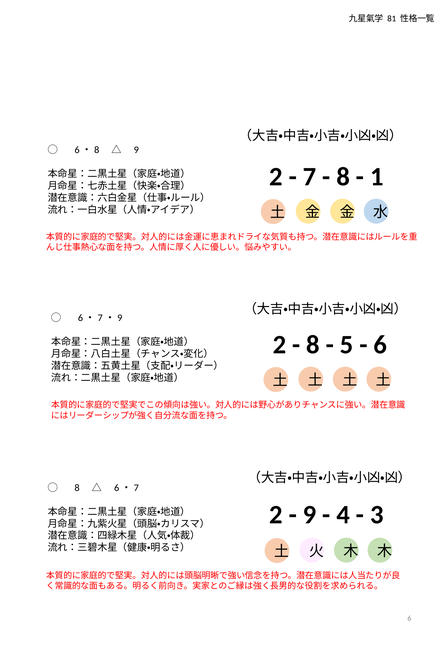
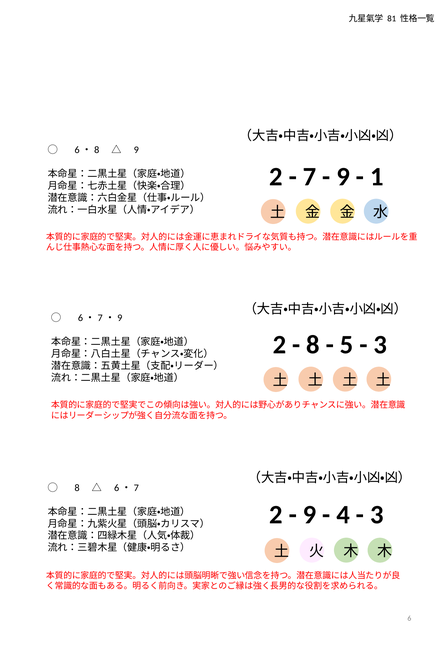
8 at (343, 176): 8 -> 9
6 at (380, 344): 6 -> 3
